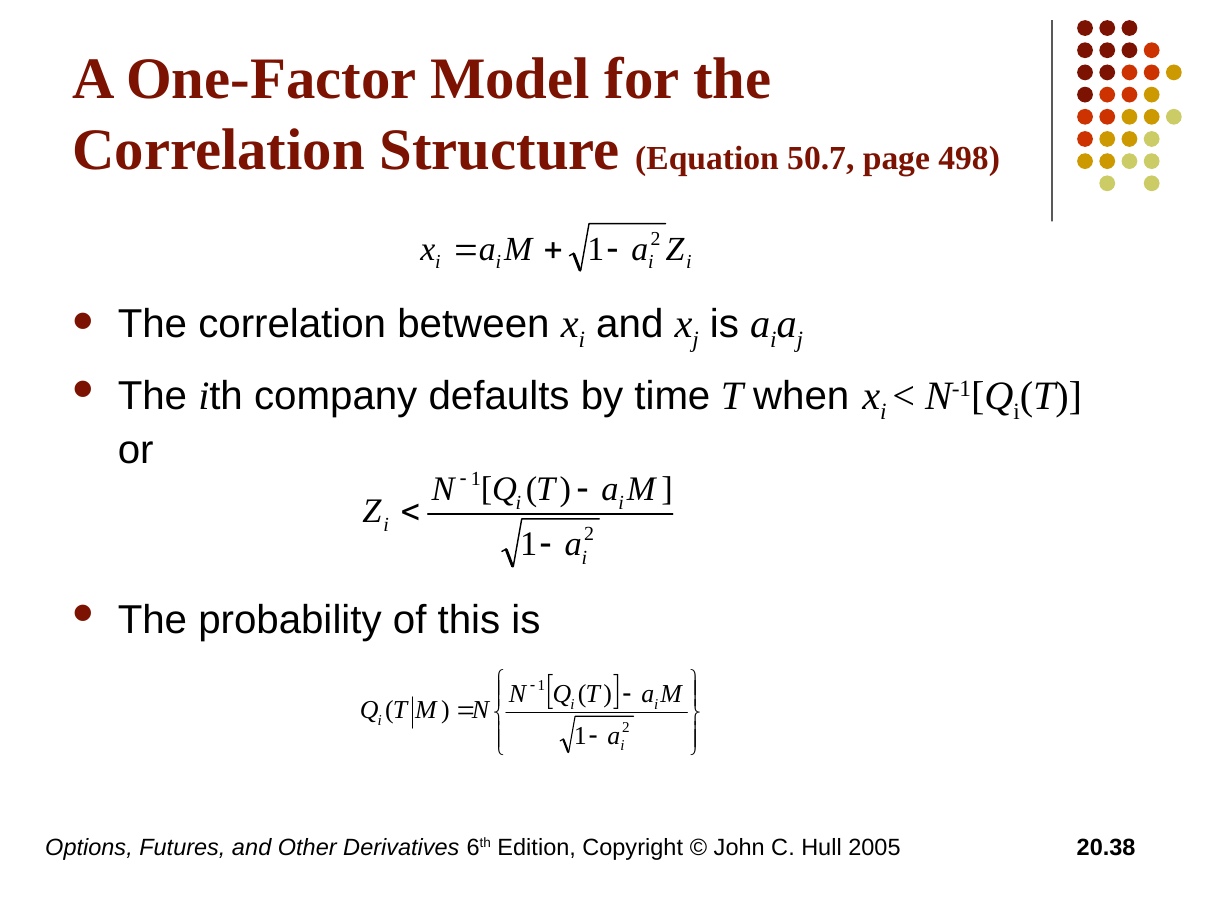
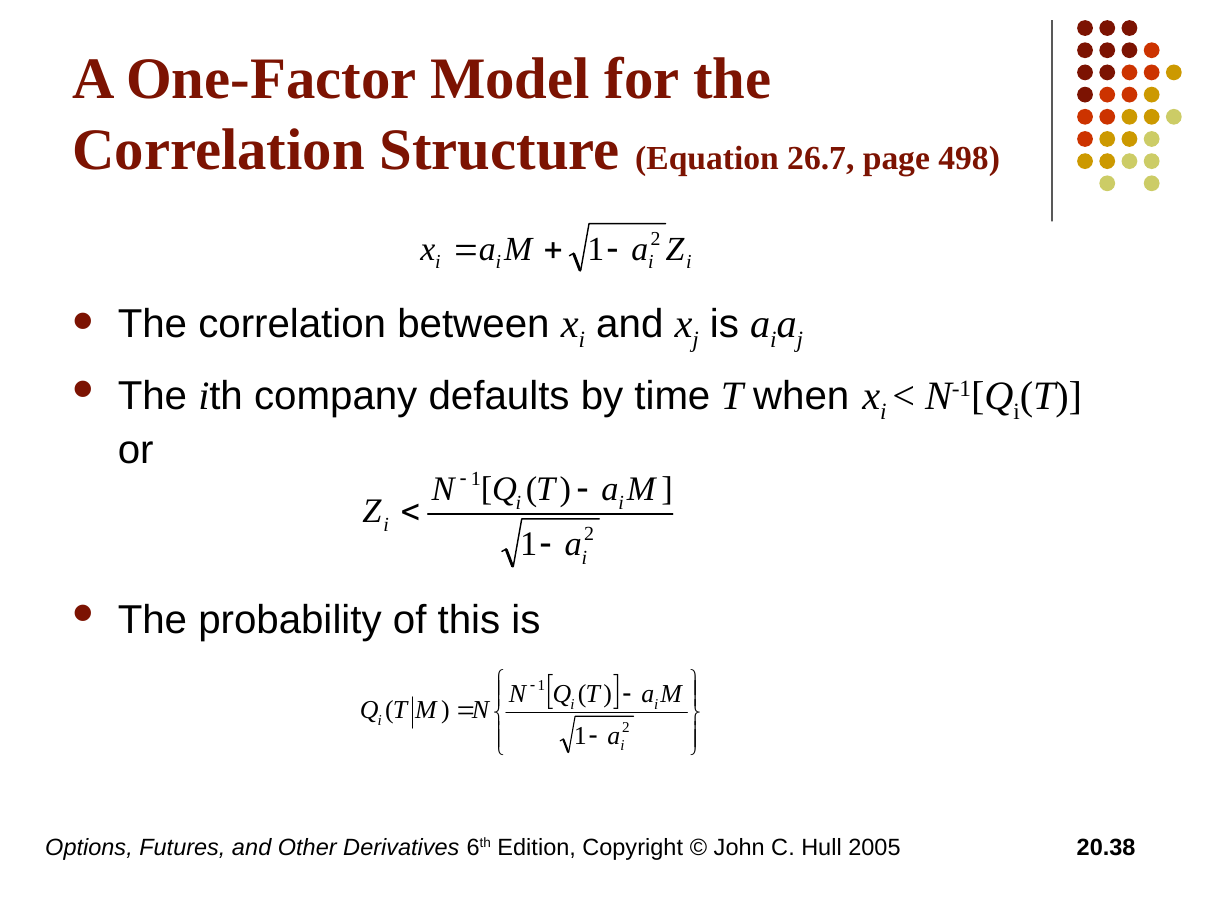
50.7: 50.7 -> 26.7
